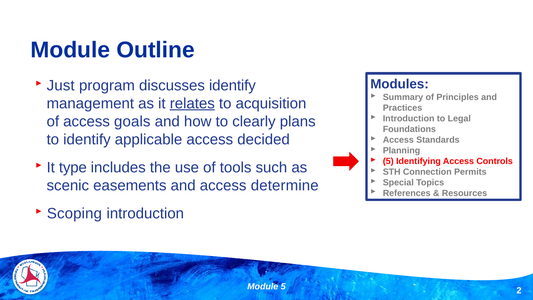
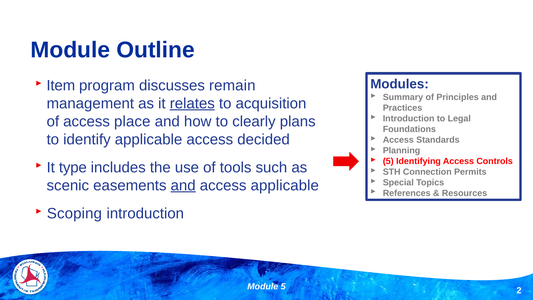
Just: Just -> Item
discusses identify: identify -> remain
goals: goals -> place
and at (183, 185) underline: none -> present
access determine: determine -> applicable
